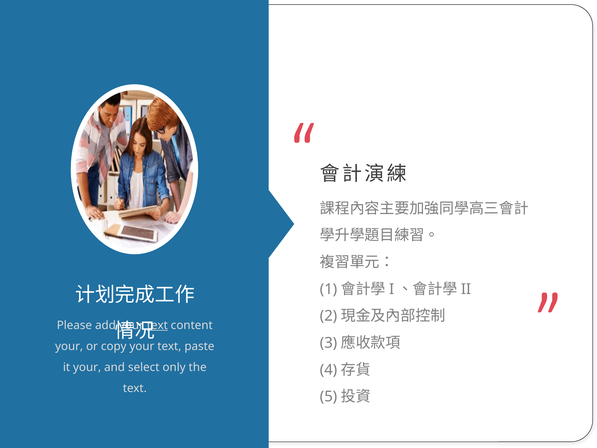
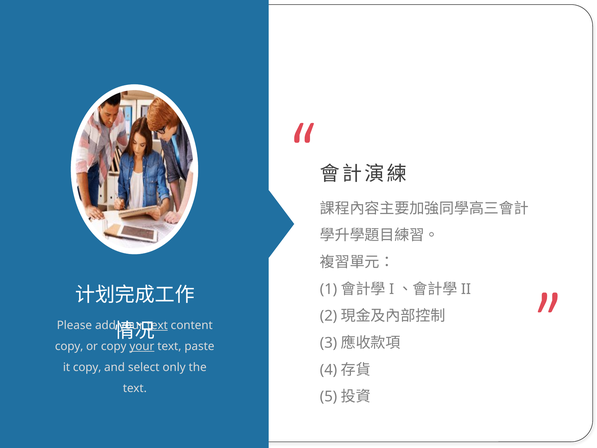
your at (69, 346): your -> copy
your at (142, 346) underline: none -> present
it your: your -> copy
